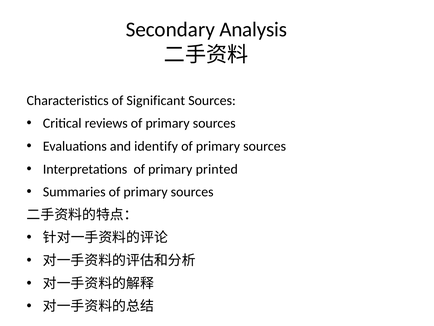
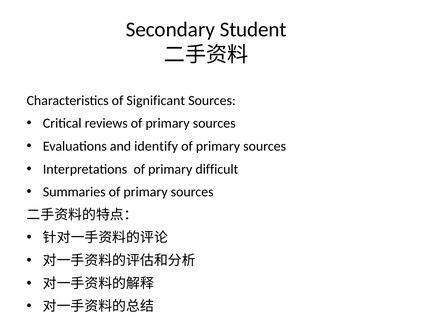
Analysis: Analysis -> Student
printed: printed -> difficult
